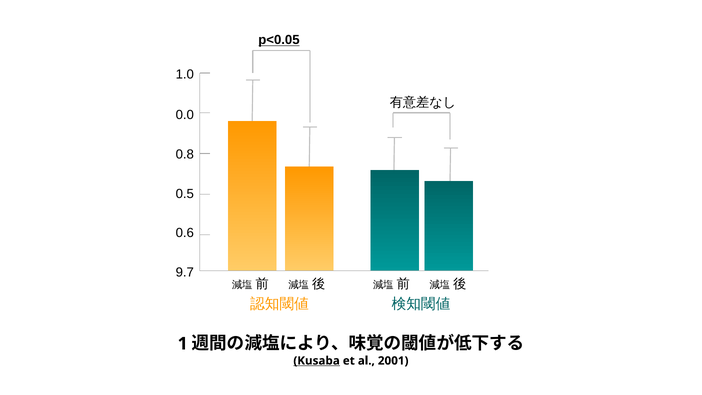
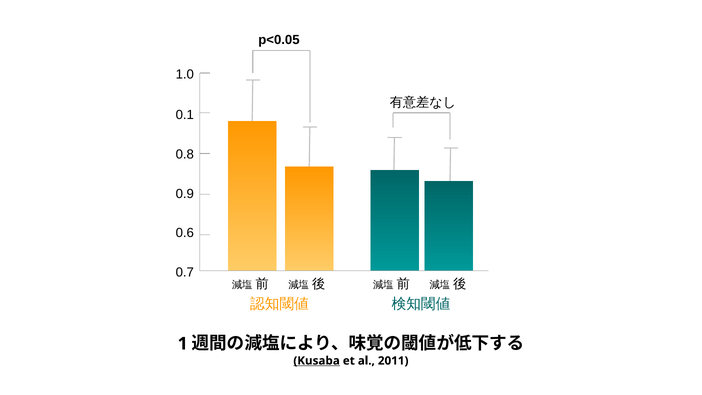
p<0.05 underline: present -> none
0.0: 0.0 -> 0.1
0.5: 0.5 -> 0.9
9.7: 9.7 -> 0.7
2001: 2001 -> 2011
